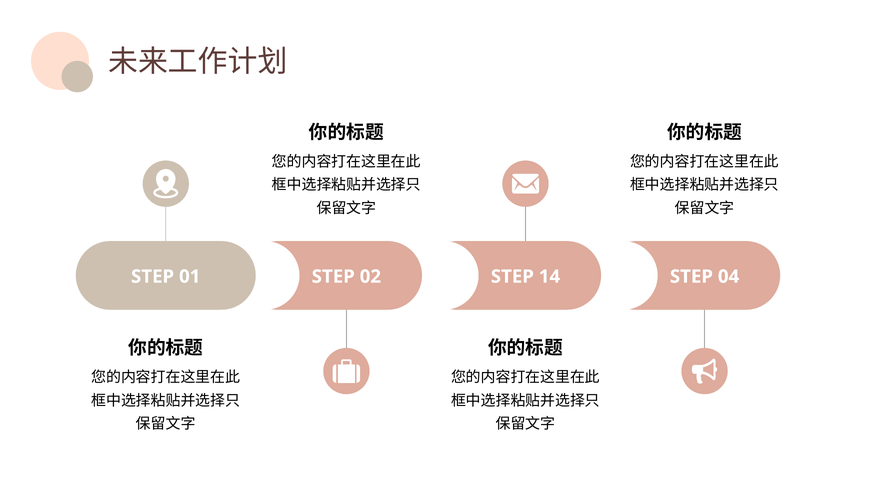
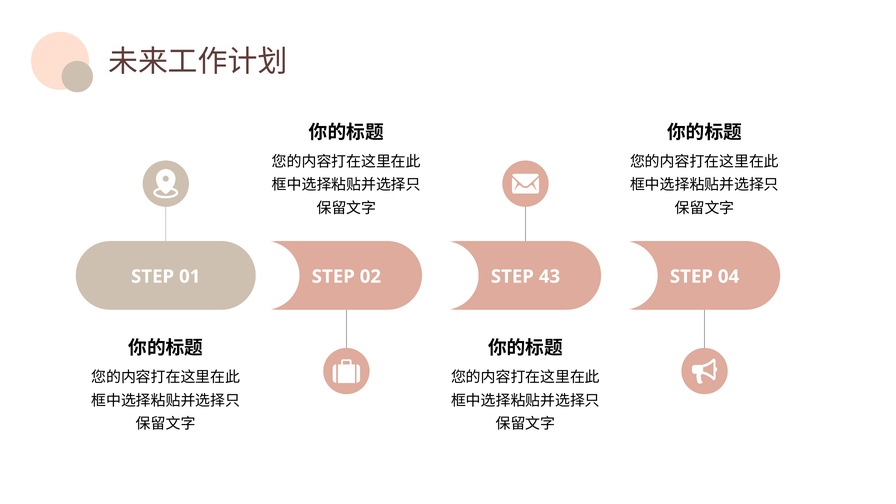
14: 14 -> 43
